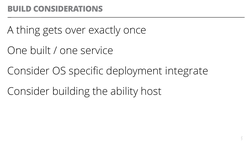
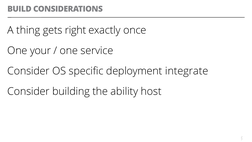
over: over -> right
built: built -> your
